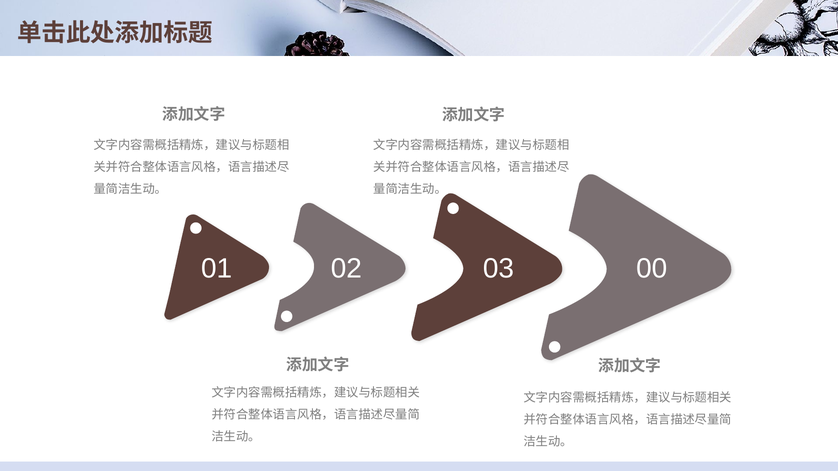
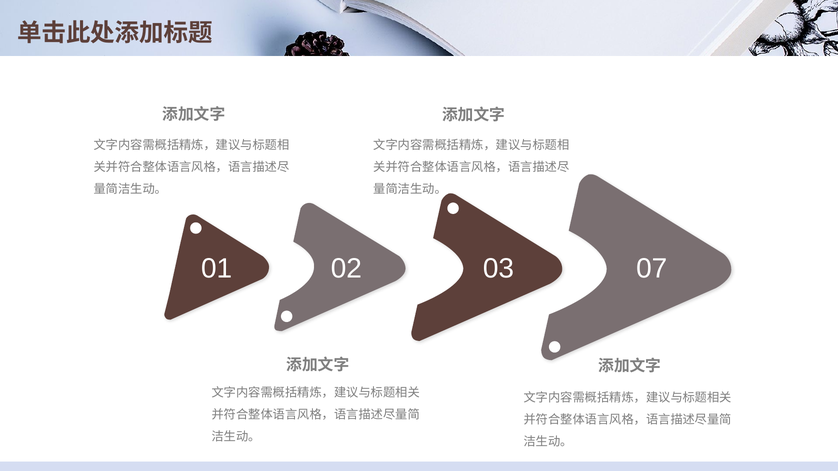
00: 00 -> 07
